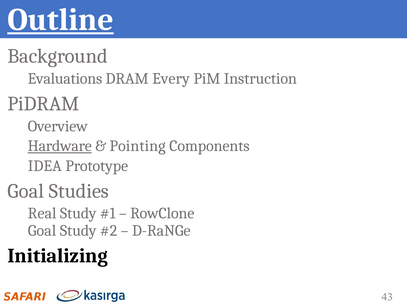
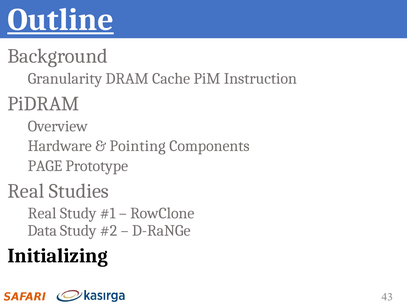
Evaluations: Evaluations -> Granularity
Every: Every -> Cache
Hardware underline: present -> none
IDEA: IDEA -> PAGE
Goal at (26, 191): Goal -> Real
Goal at (42, 231): Goal -> Data
